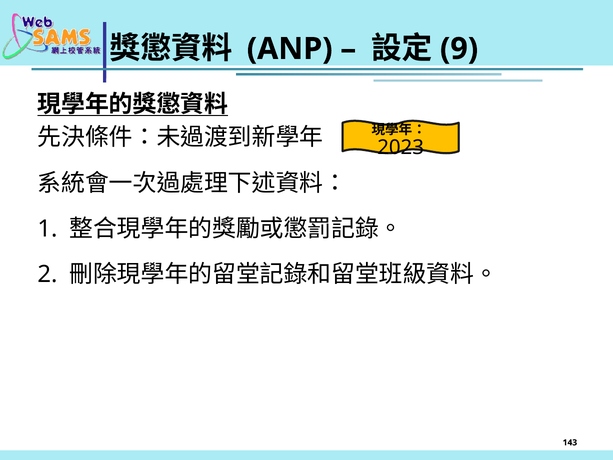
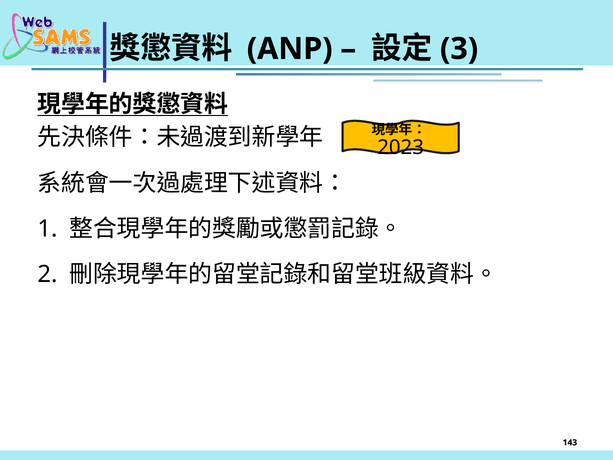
9: 9 -> 3
